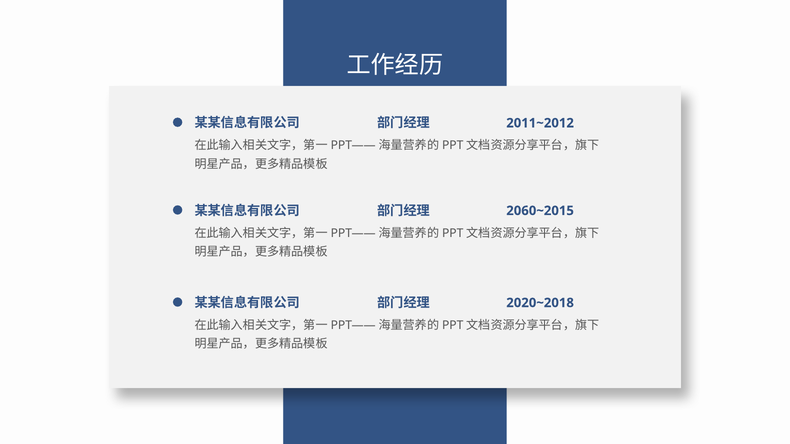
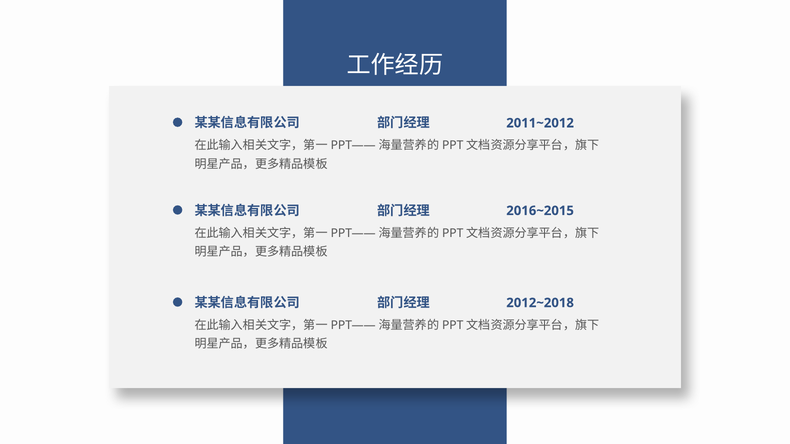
2060~2015: 2060~2015 -> 2016~2015
2020~2018: 2020~2018 -> 2012~2018
